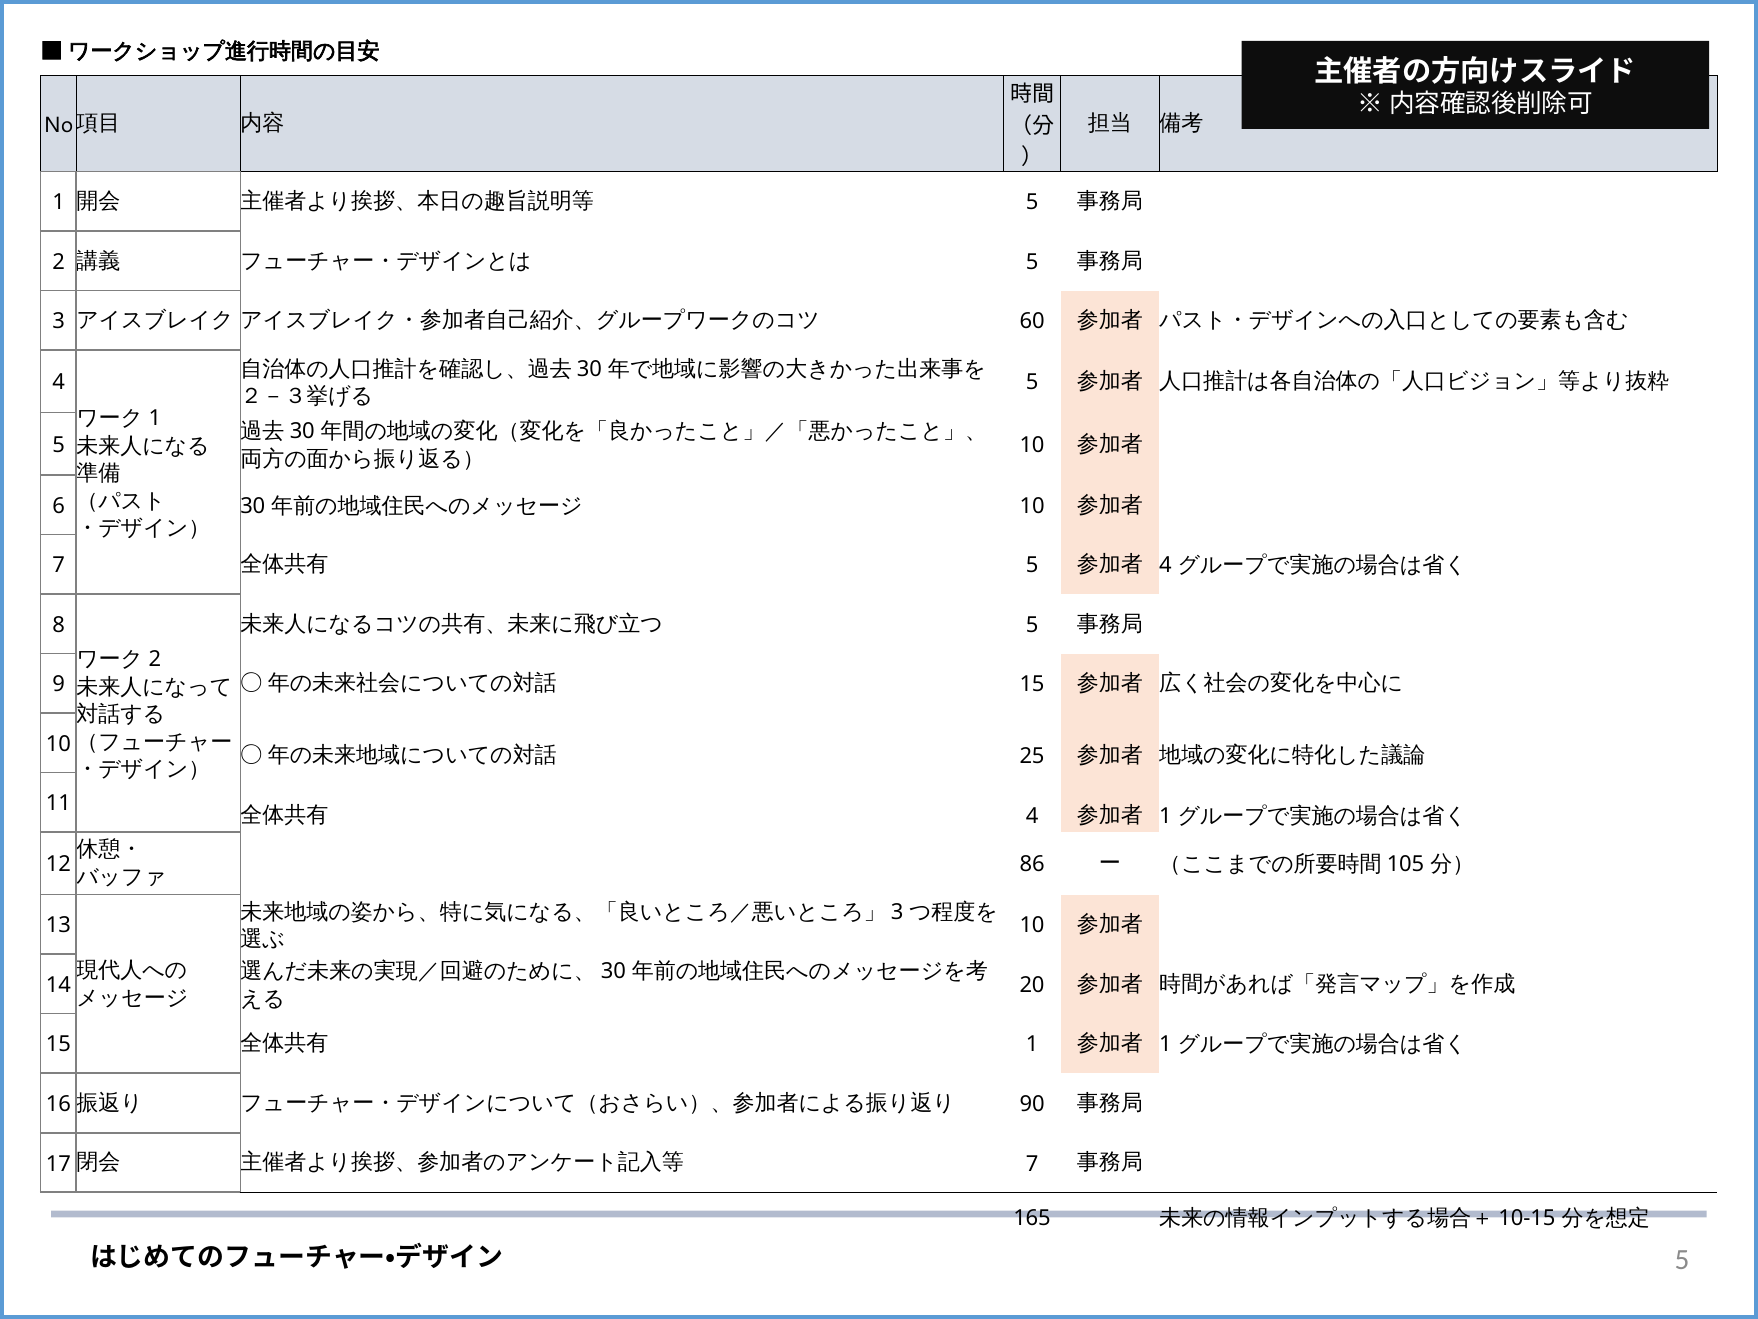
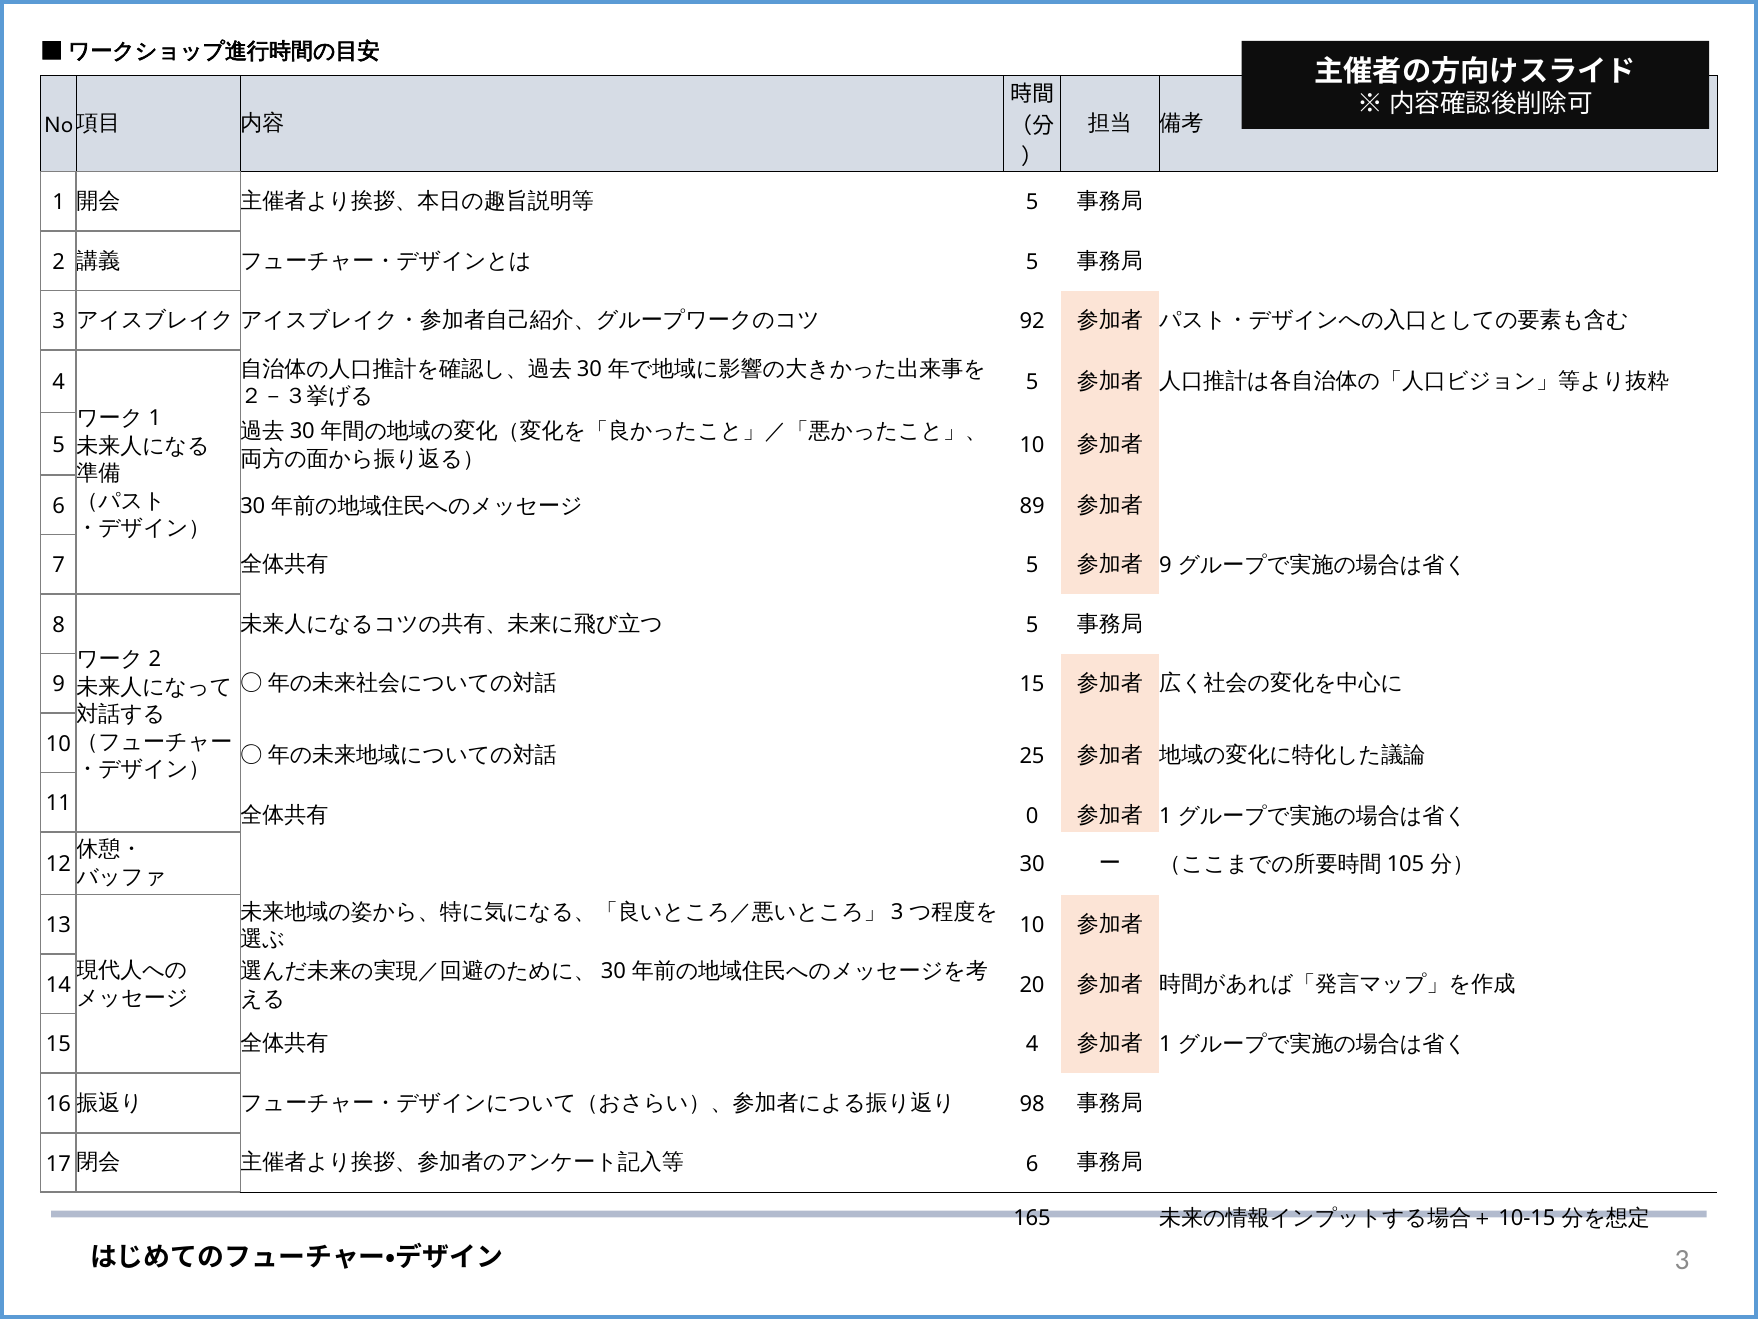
60: 60 -> 92
10 at (1032, 506): 10 -> 89
4 at (1166, 565): 4 -> 9
4 at (1032, 816): 4 -> 0
86 at (1032, 864): 86 -> 30
1 at (1032, 1044): 1 -> 4
90: 90 -> 98
7 at (1032, 1163): 7 -> 6
5 at (1682, 1259): 5 -> 3
